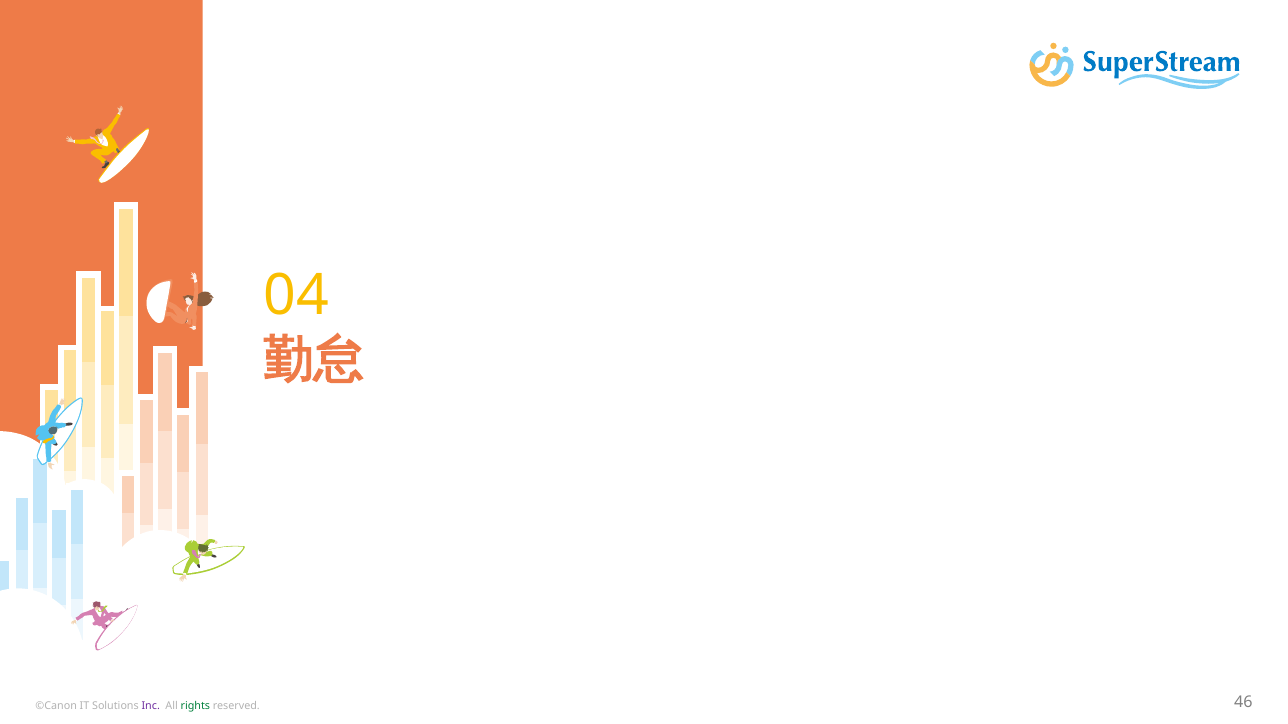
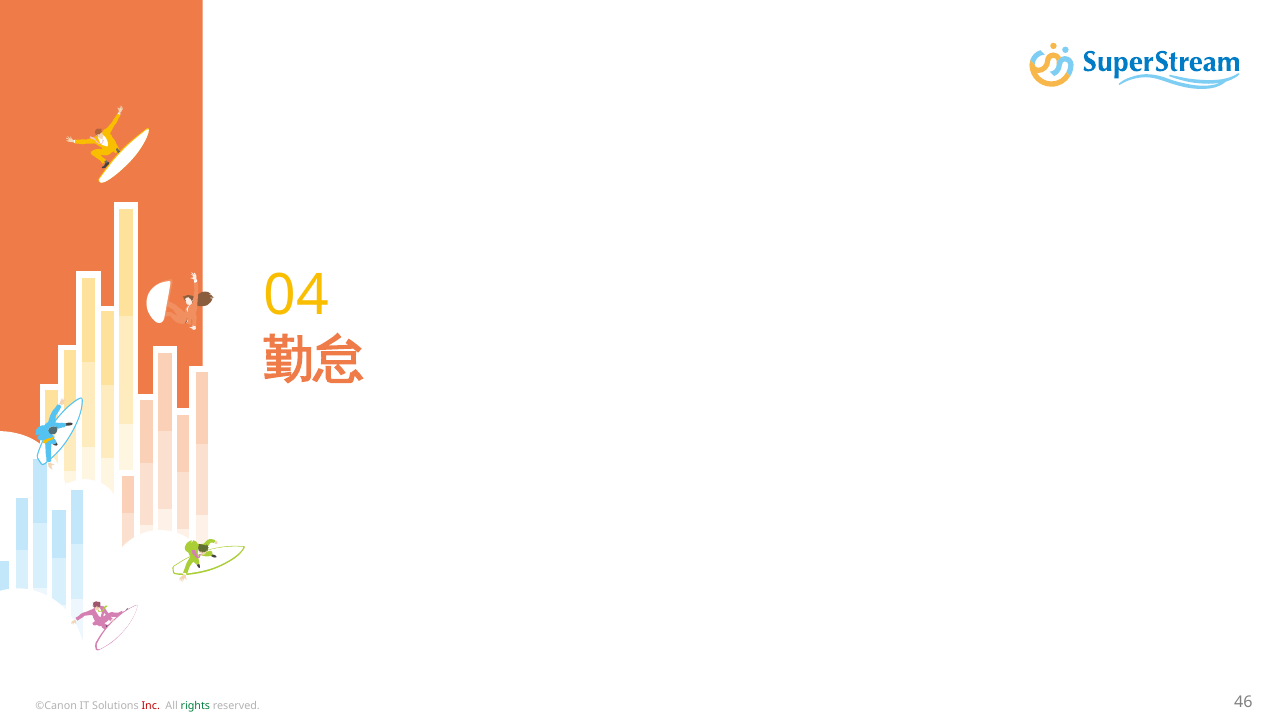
Inc colour: purple -> red
